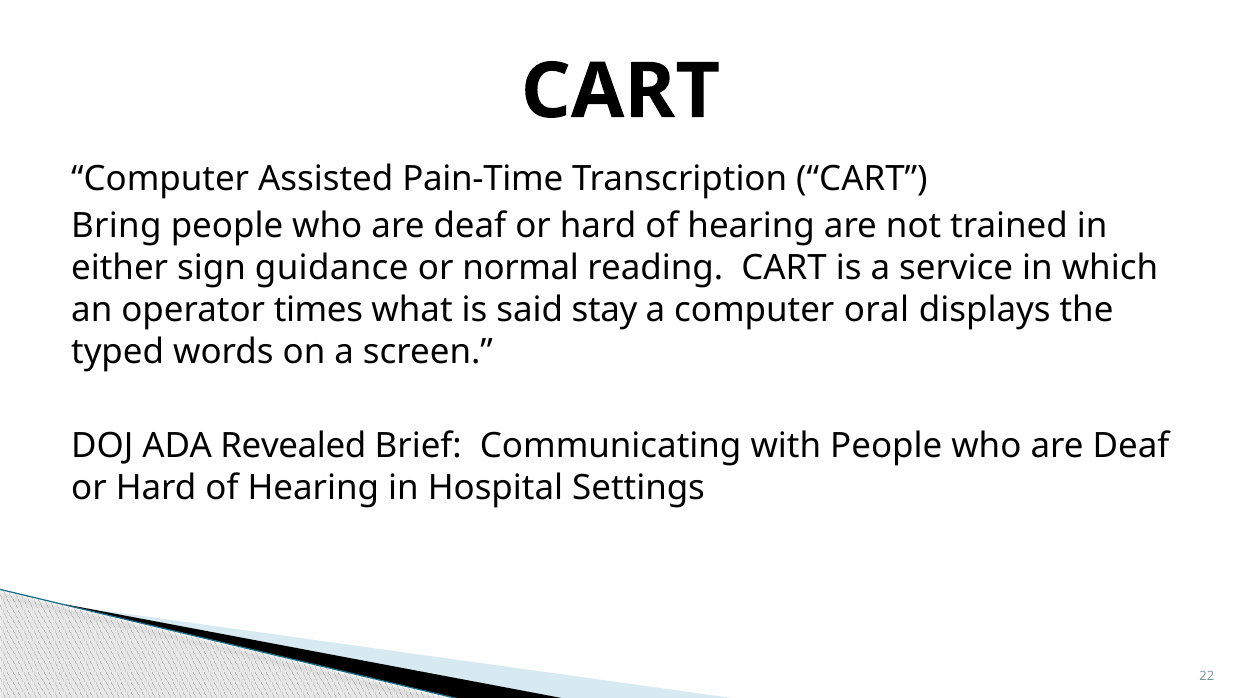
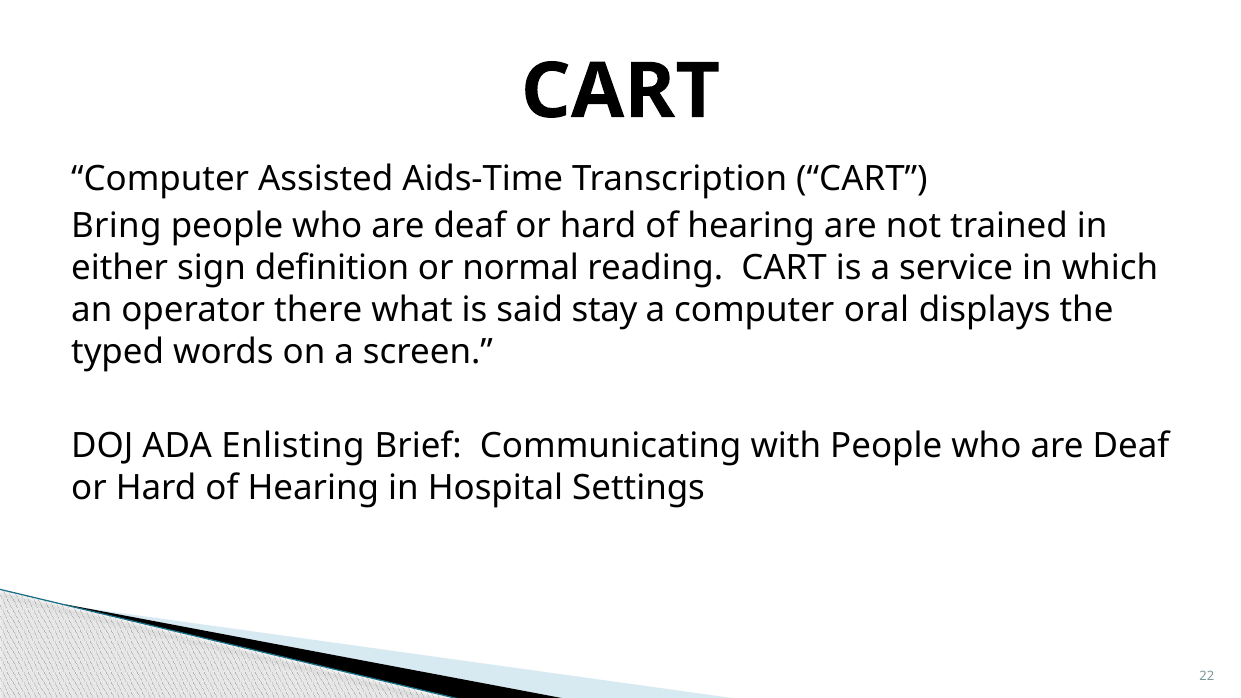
Pain-Time: Pain-Time -> Aids-Time
guidance: guidance -> definition
times: times -> there
Revealed: Revealed -> Enlisting
